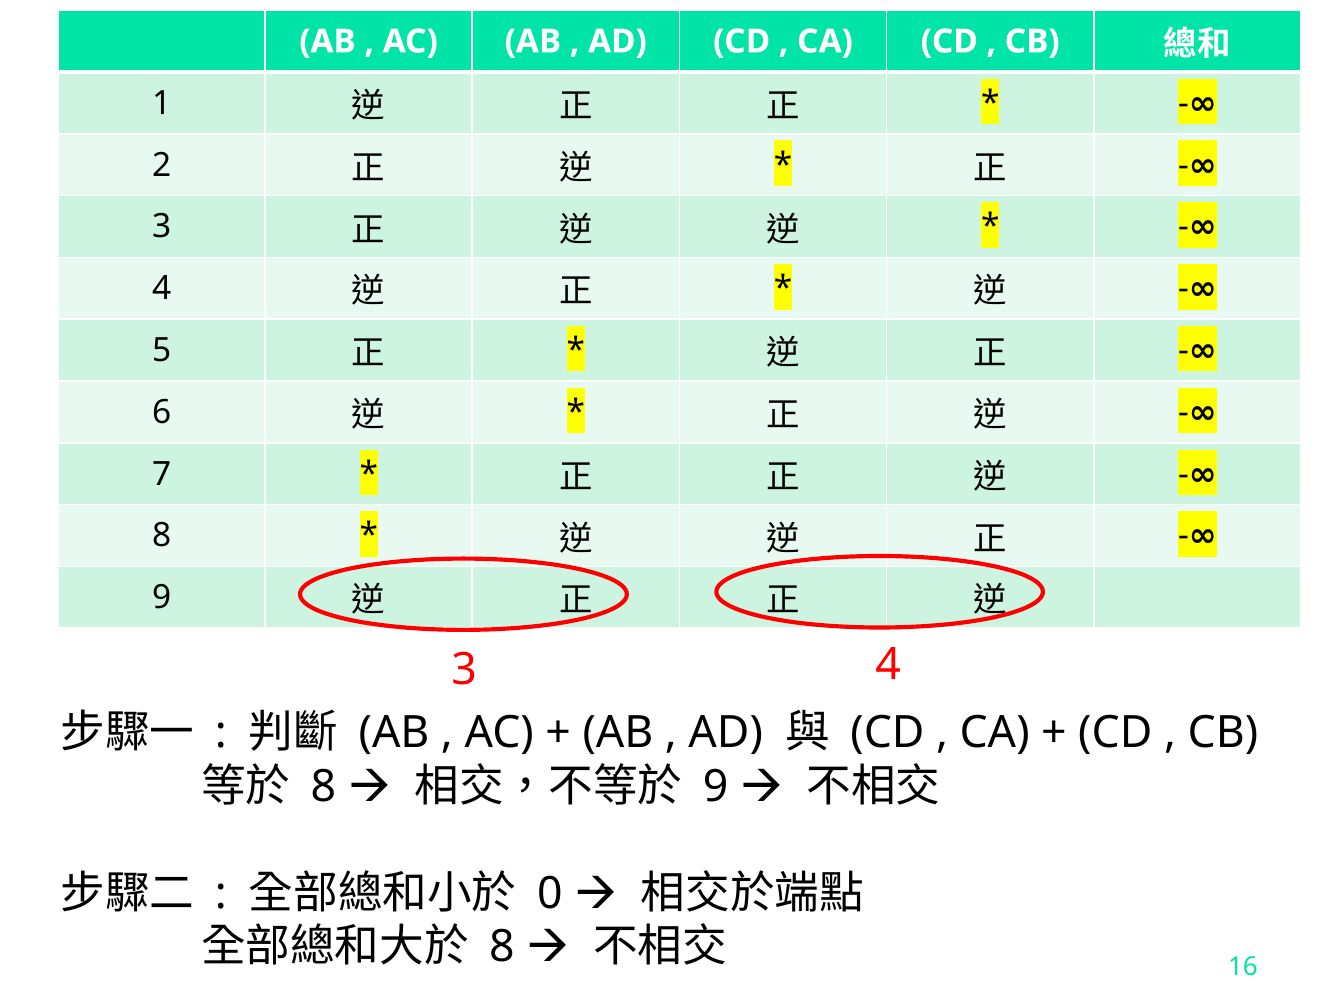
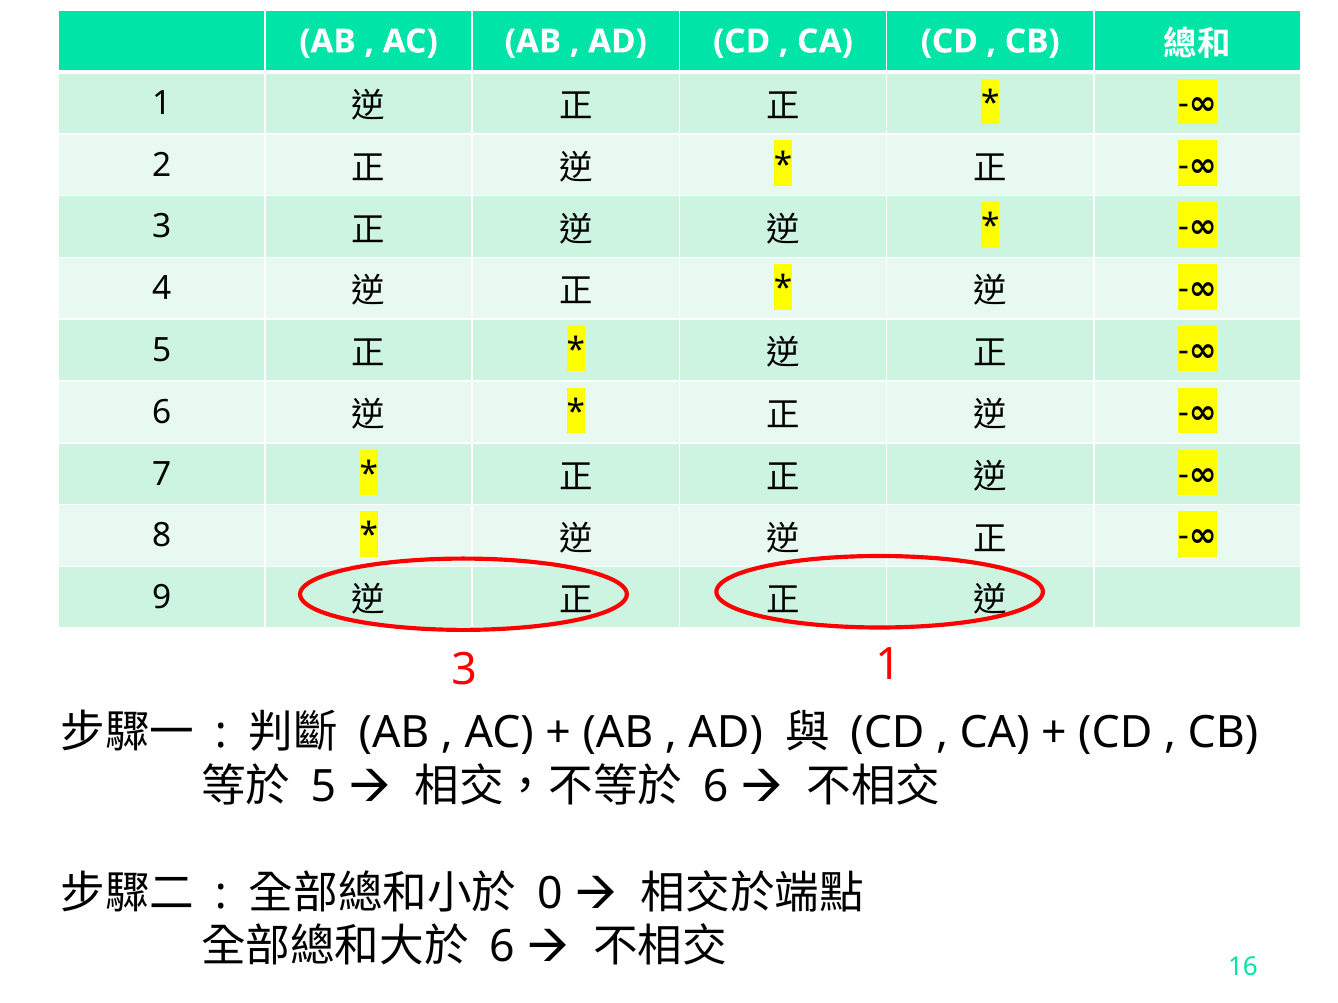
3 4: 4 -> 1
8 at (324, 787): 8 -> 5
9 at (716, 787): 9 -> 6
8 at (502, 948): 8 -> 6
